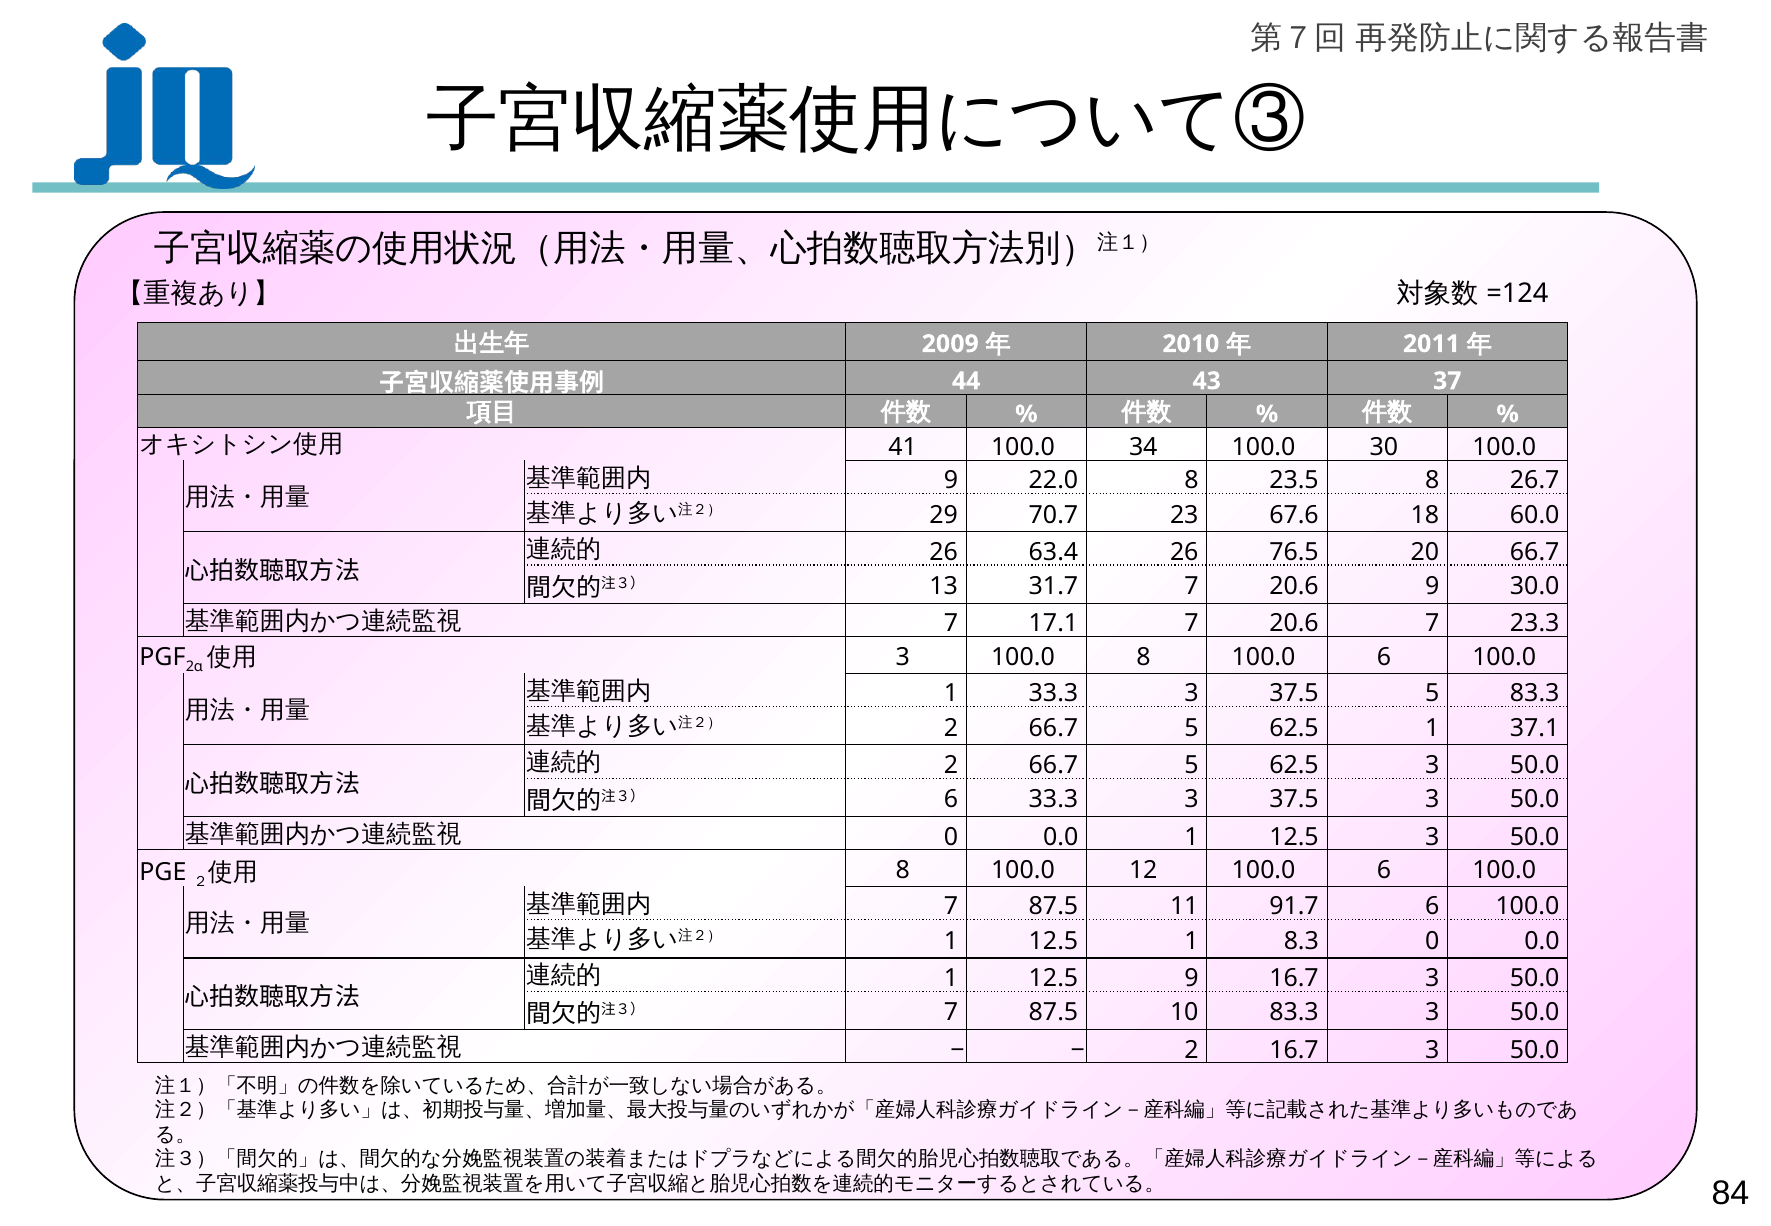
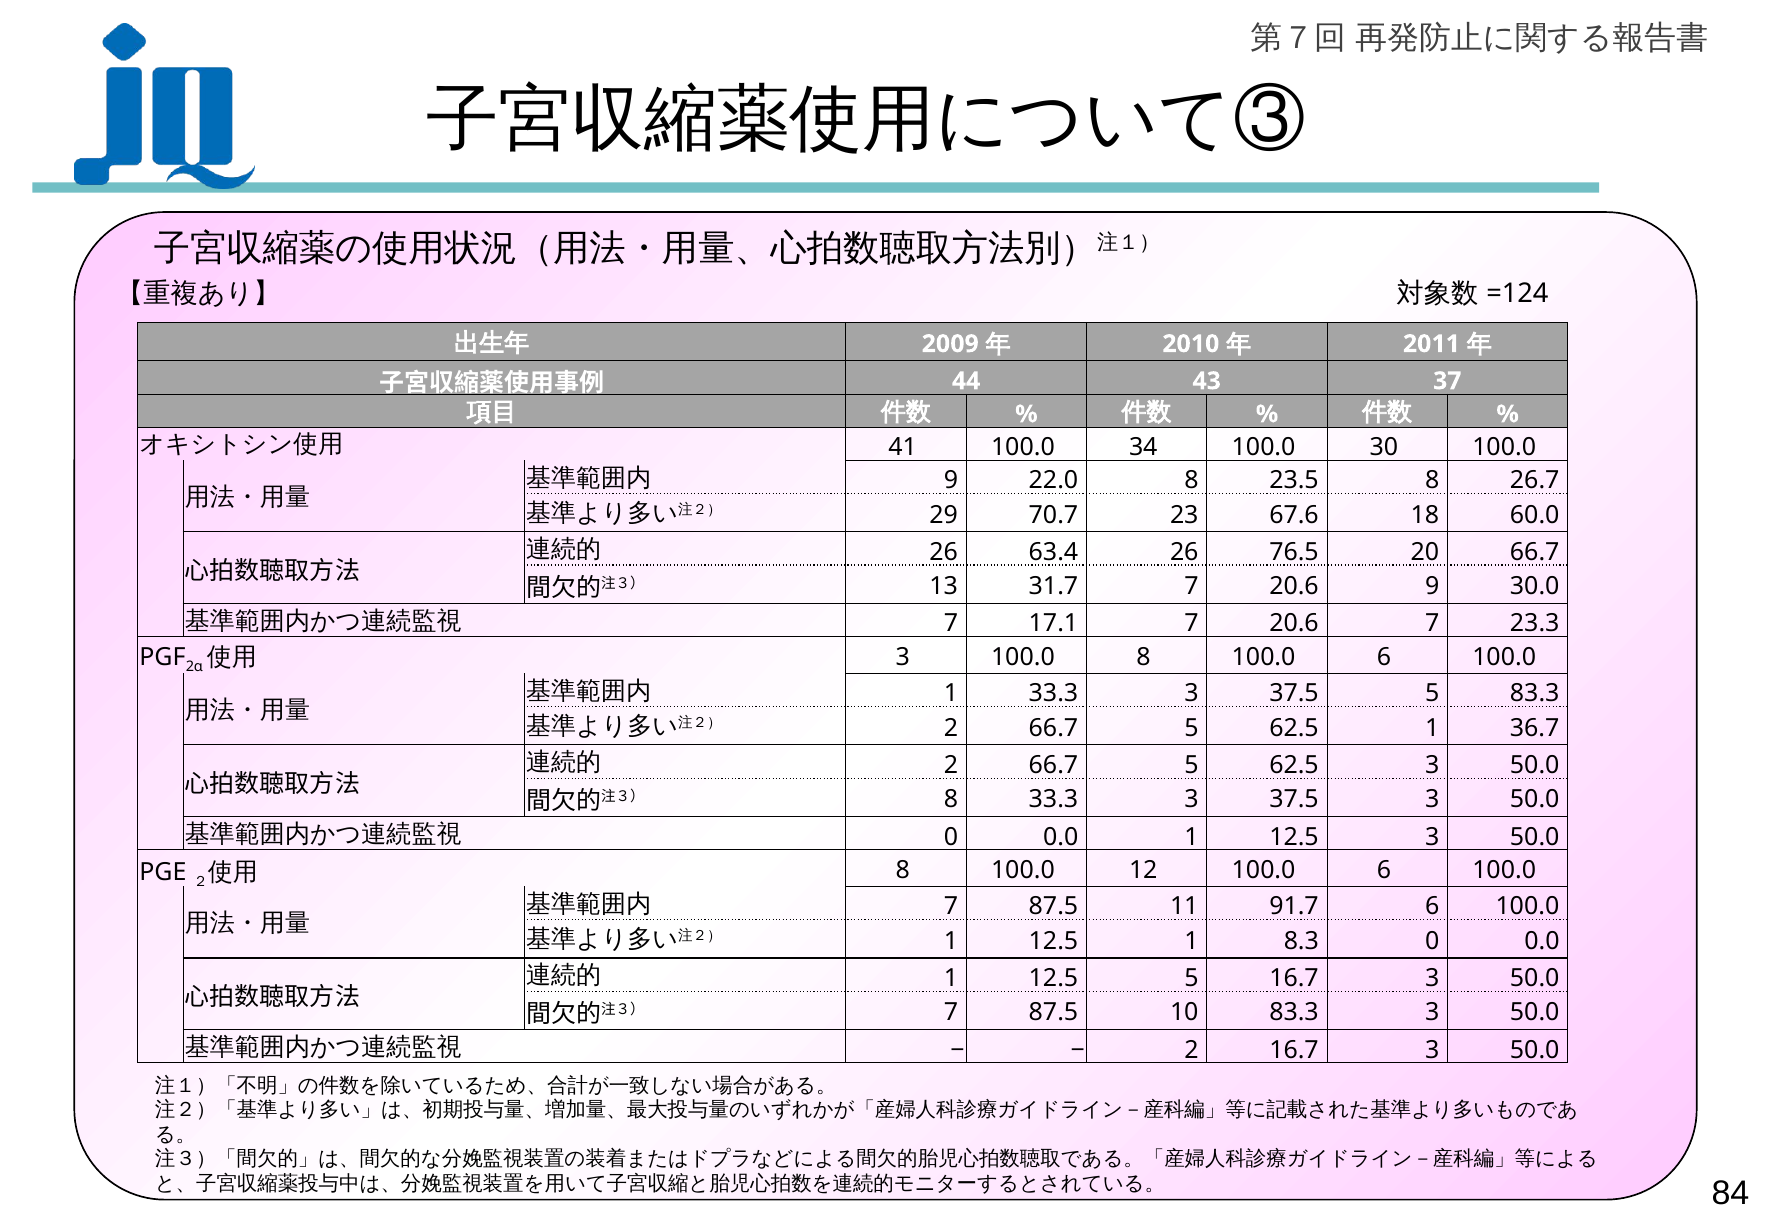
37.1: 37.1 -> 36.7
6 at (951, 800): 6 -> 8
12.5 9: 9 -> 5
